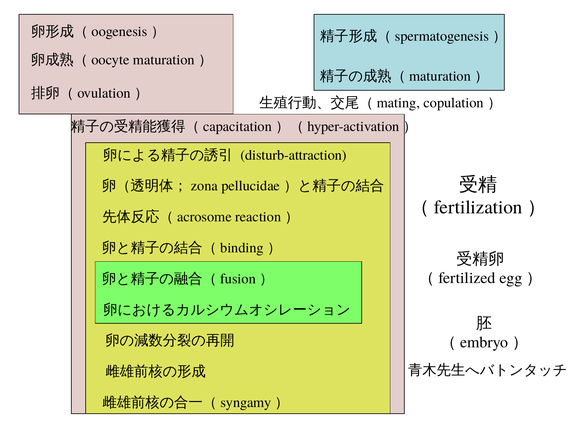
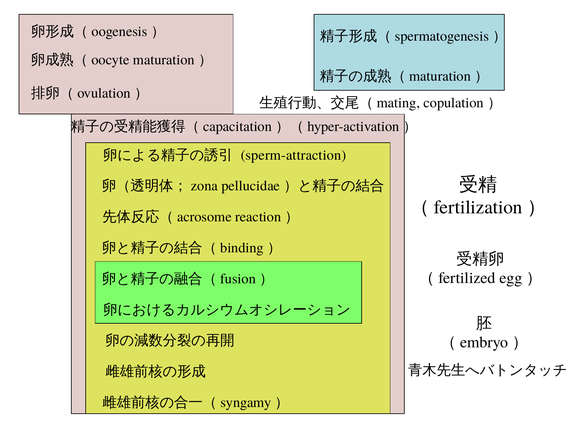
disturb-attraction: disturb-attraction -> sperm-attraction
